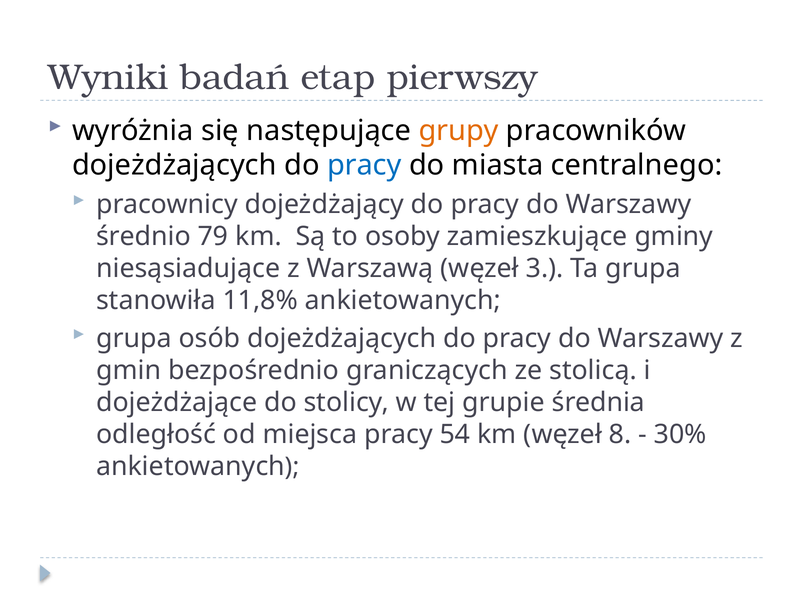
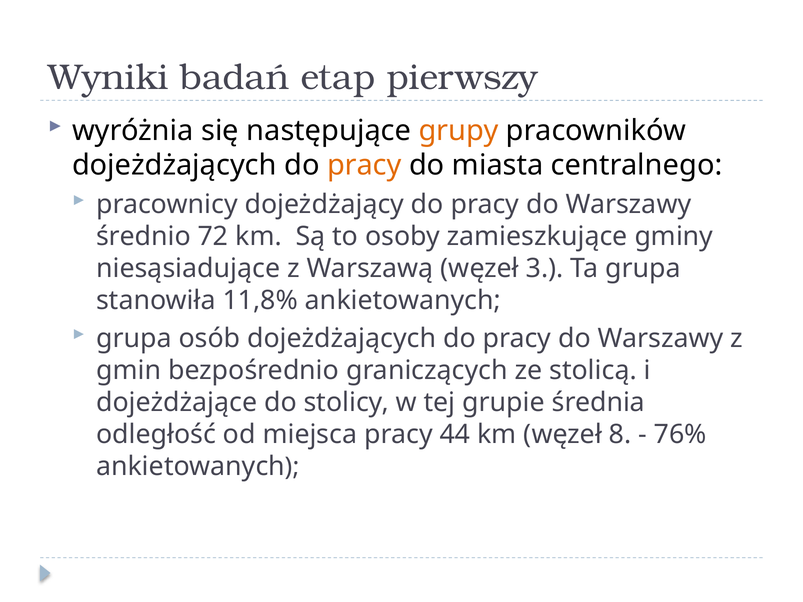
pracy at (364, 165) colour: blue -> orange
79: 79 -> 72
54: 54 -> 44
30%: 30% -> 76%
